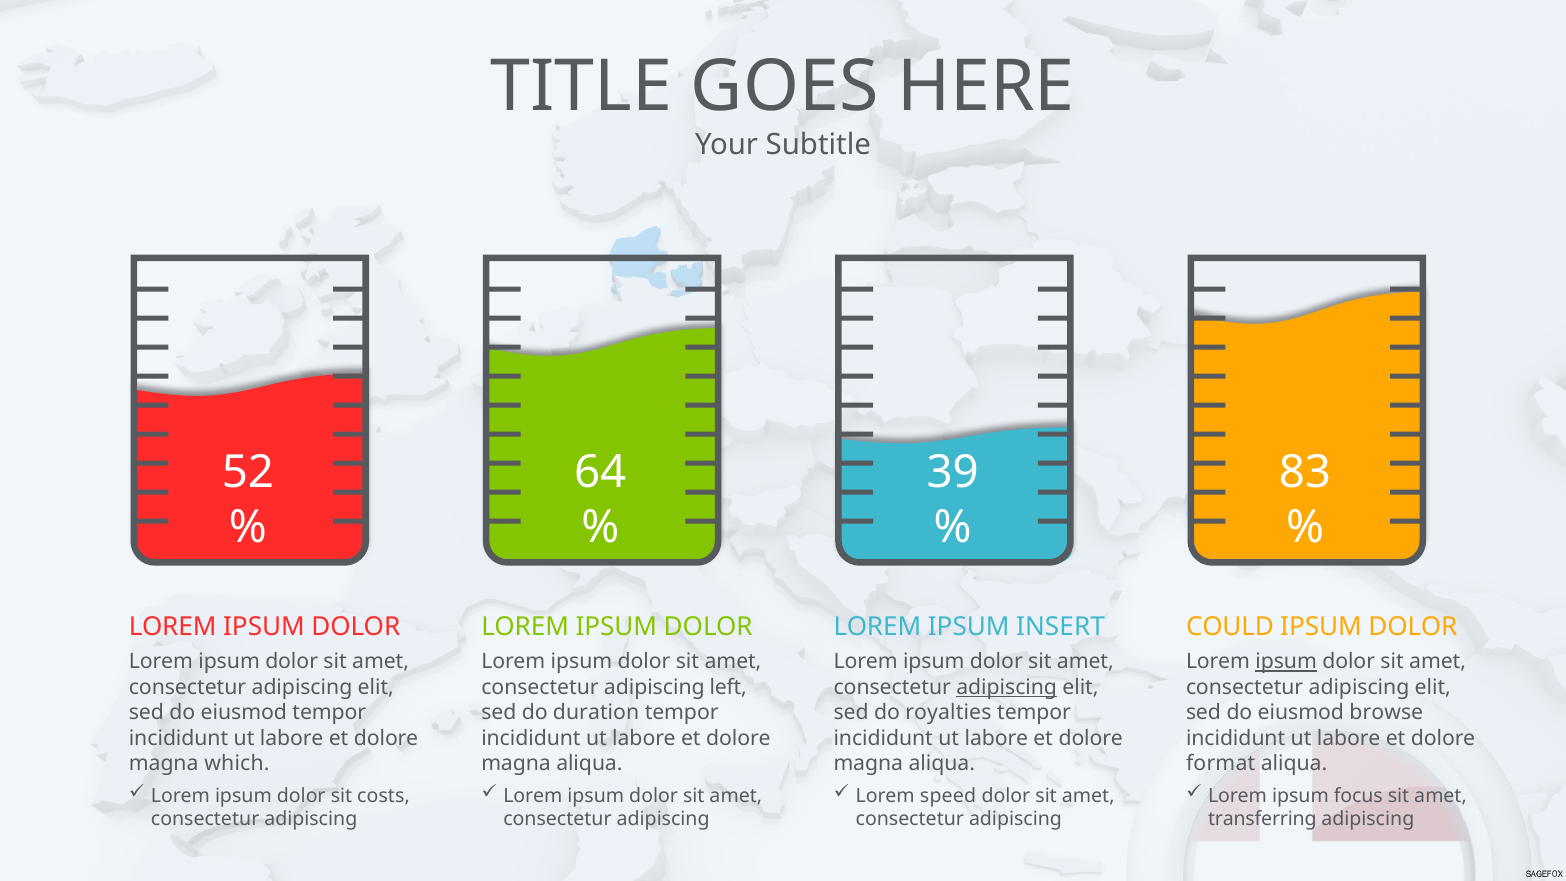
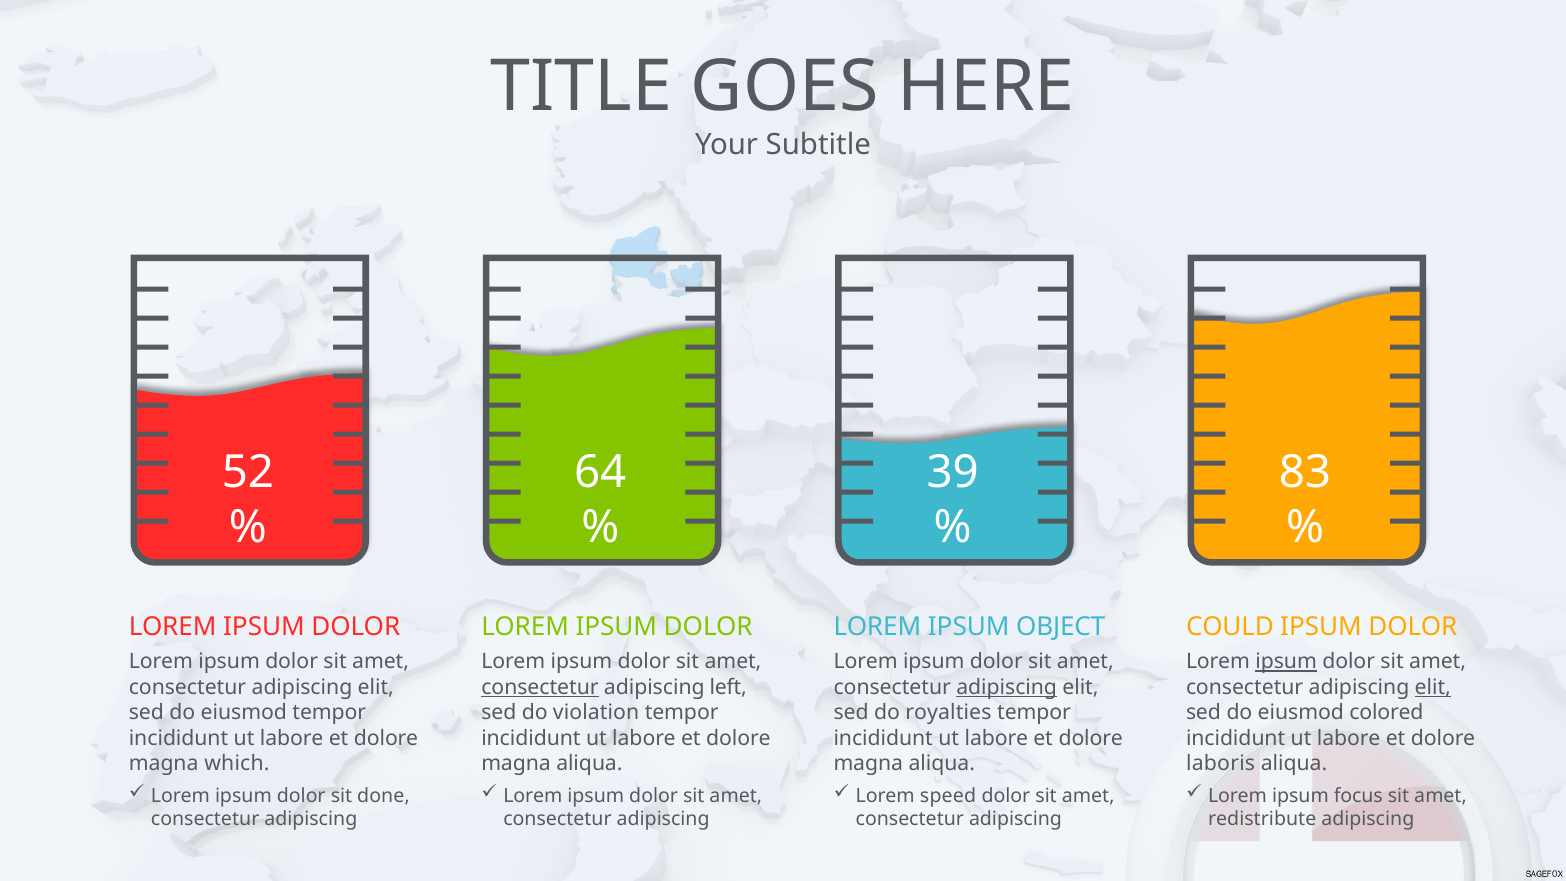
INSERT: INSERT -> OBJECT
consectetur at (540, 687) underline: none -> present
elit at (1433, 687) underline: none -> present
duration: duration -> violation
browse: browse -> colored
format: format -> laboris
costs: costs -> done
transferring: transferring -> redistribute
